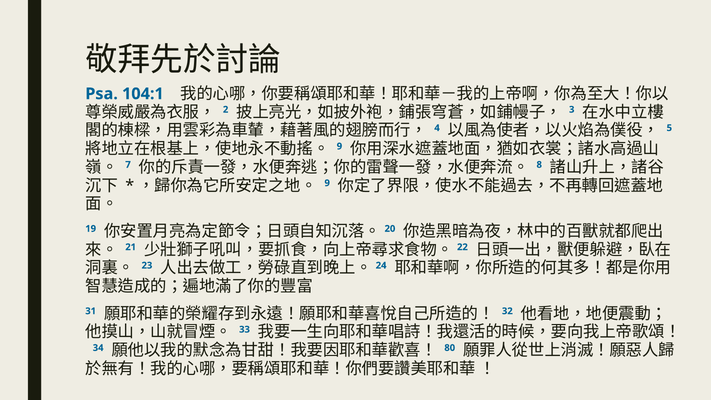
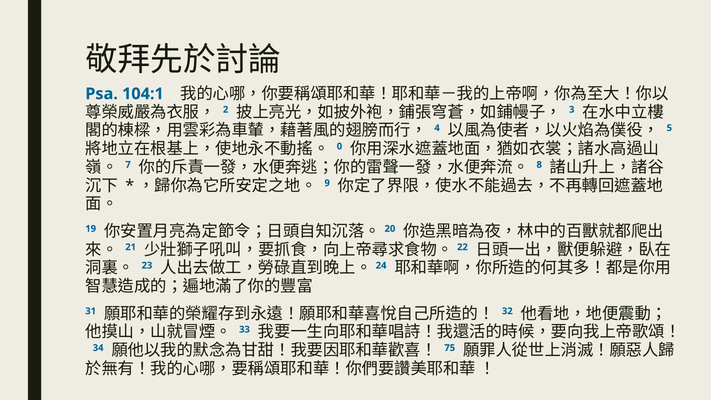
9 at (339, 146): 9 -> 0
80: 80 -> 75
